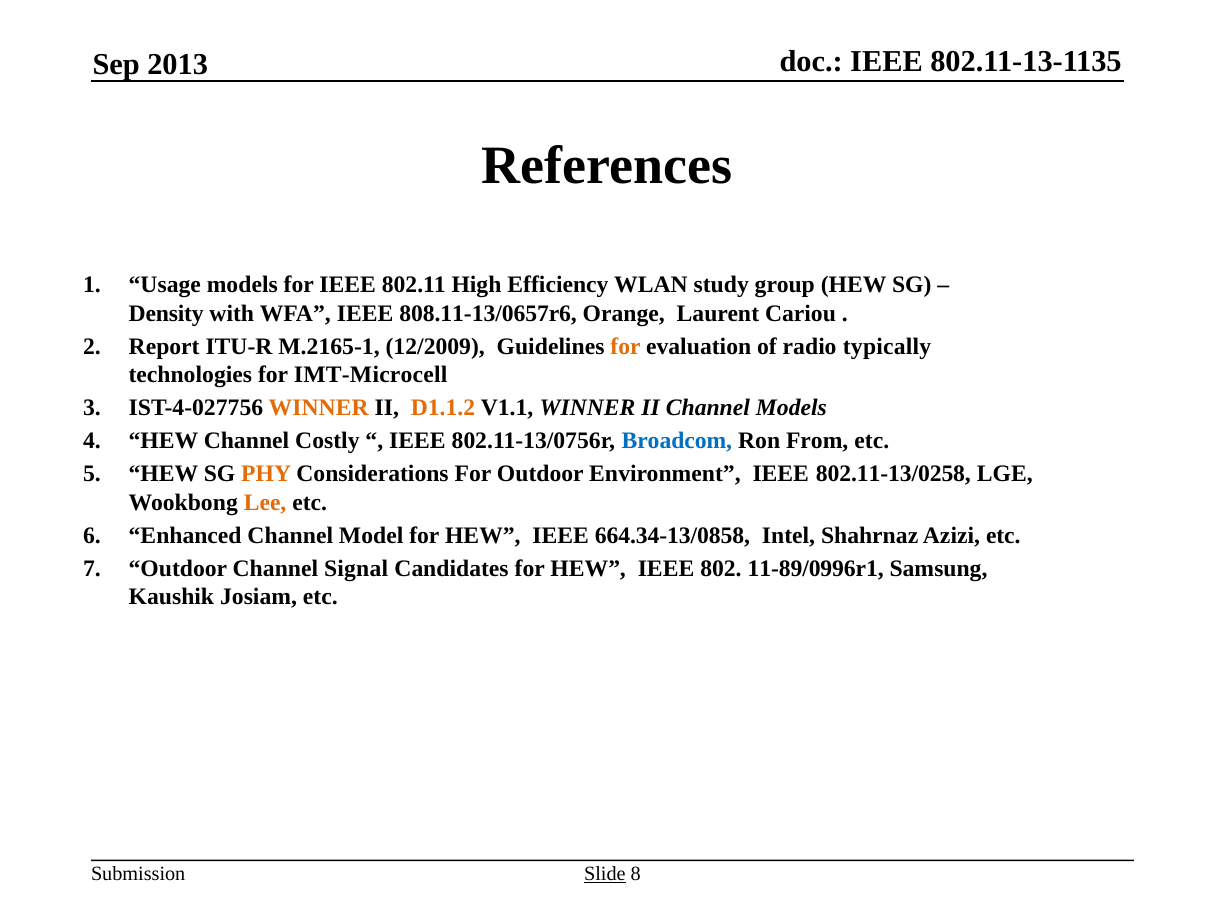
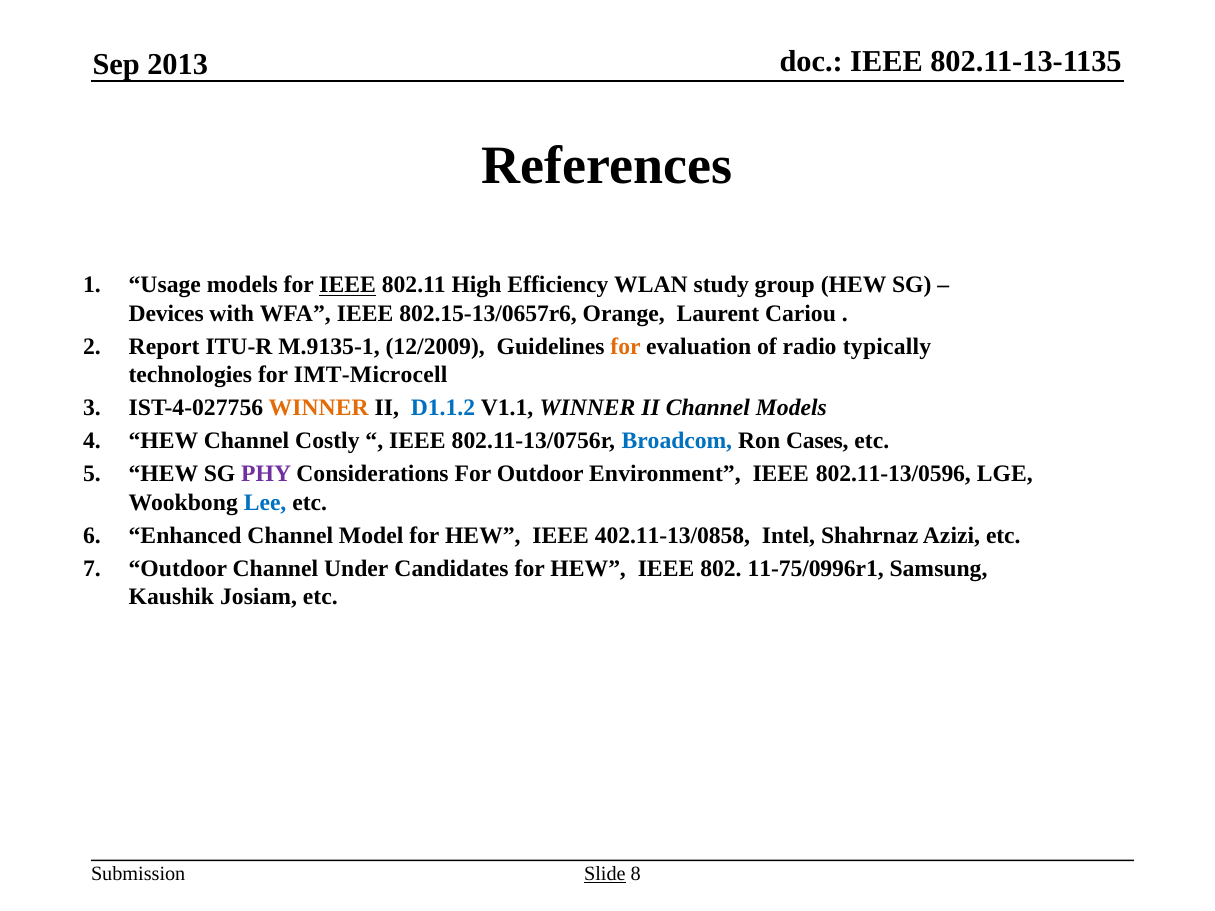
IEEE at (348, 285) underline: none -> present
Density: Density -> Devices
808.11-13/0657r6: 808.11-13/0657r6 -> 802.15-13/0657r6
M.2165-1: M.2165-1 -> M.9135-1
D1.1.2 colour: orange -> blue
From: From -> Cases
PHY colour: orange -> purple
802.11-13/0258: 802.11-13/0258 -> 802.11-13/0596
Lee colour: orange -> blue
664.34-13/0858: 664.34-13/0858 -> 402.11-13/0858
Signal: Signal -> Under
11-89/0996r1: 11-89/0996r1 -> 11-75/0996r1
